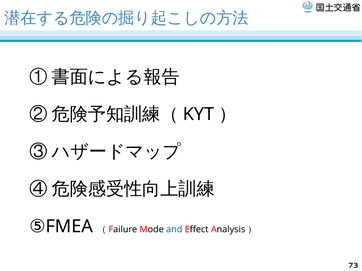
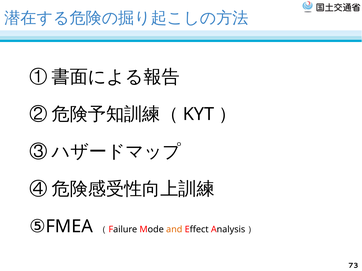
and colour: blue -> orange
